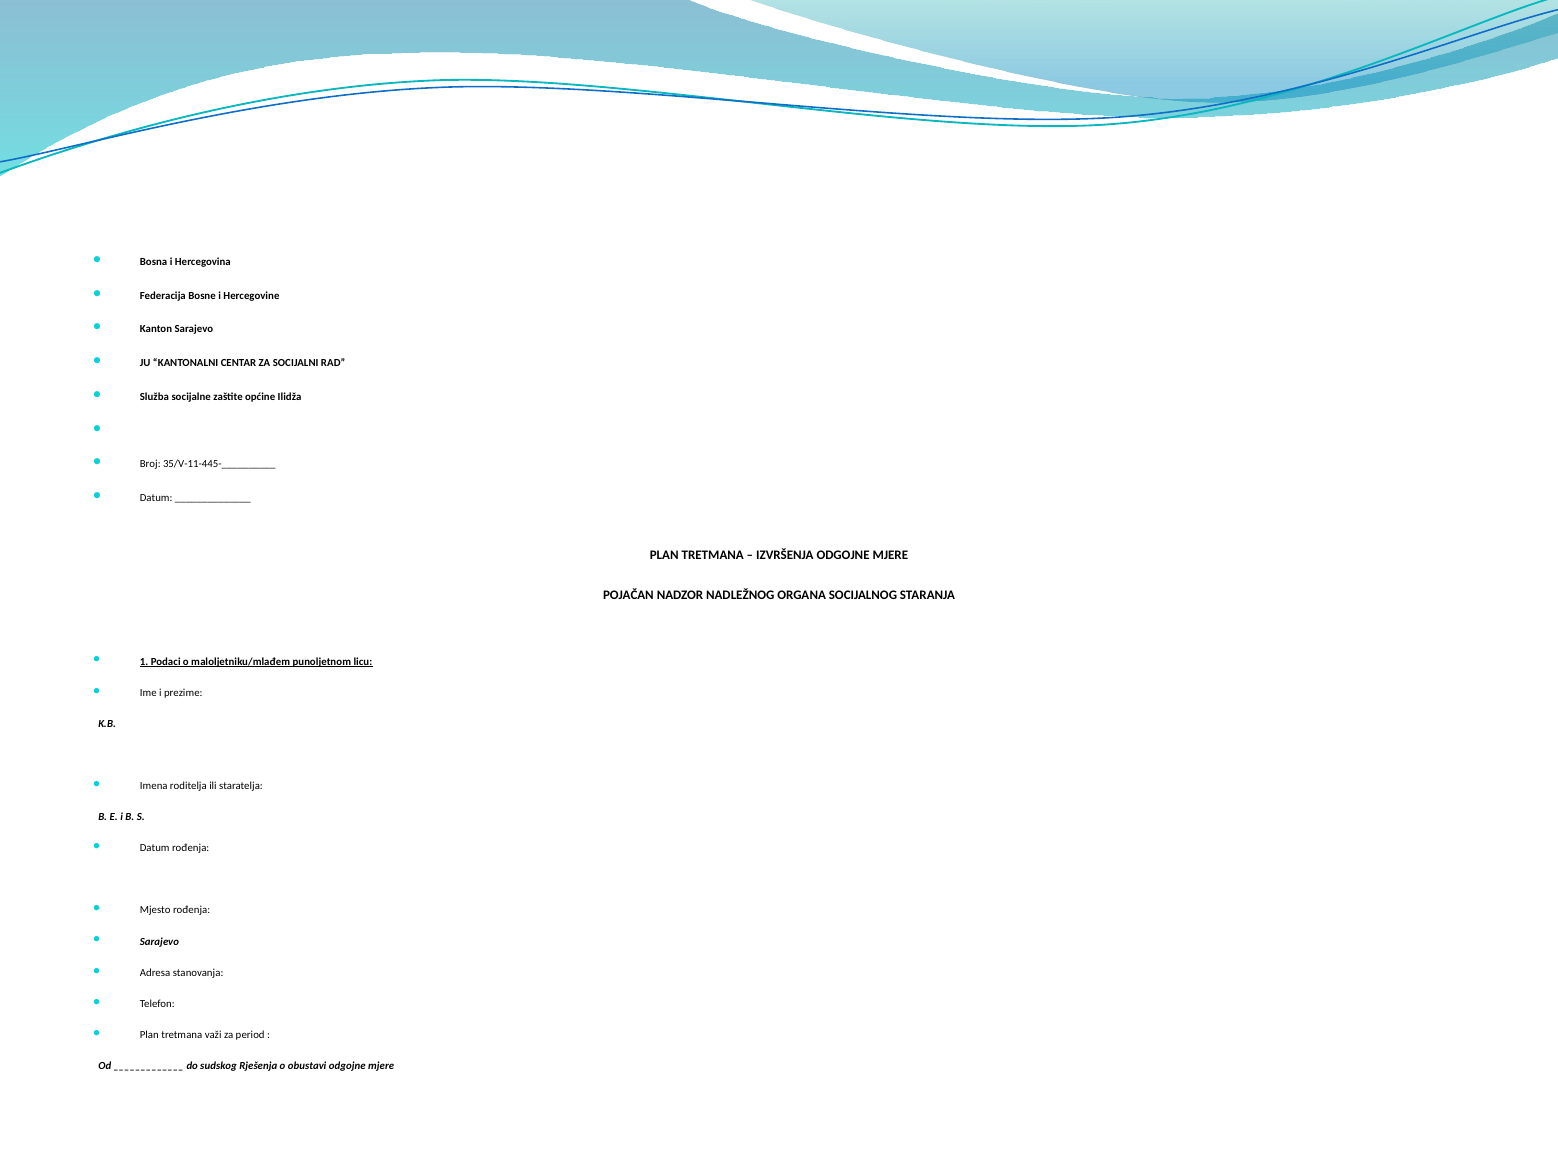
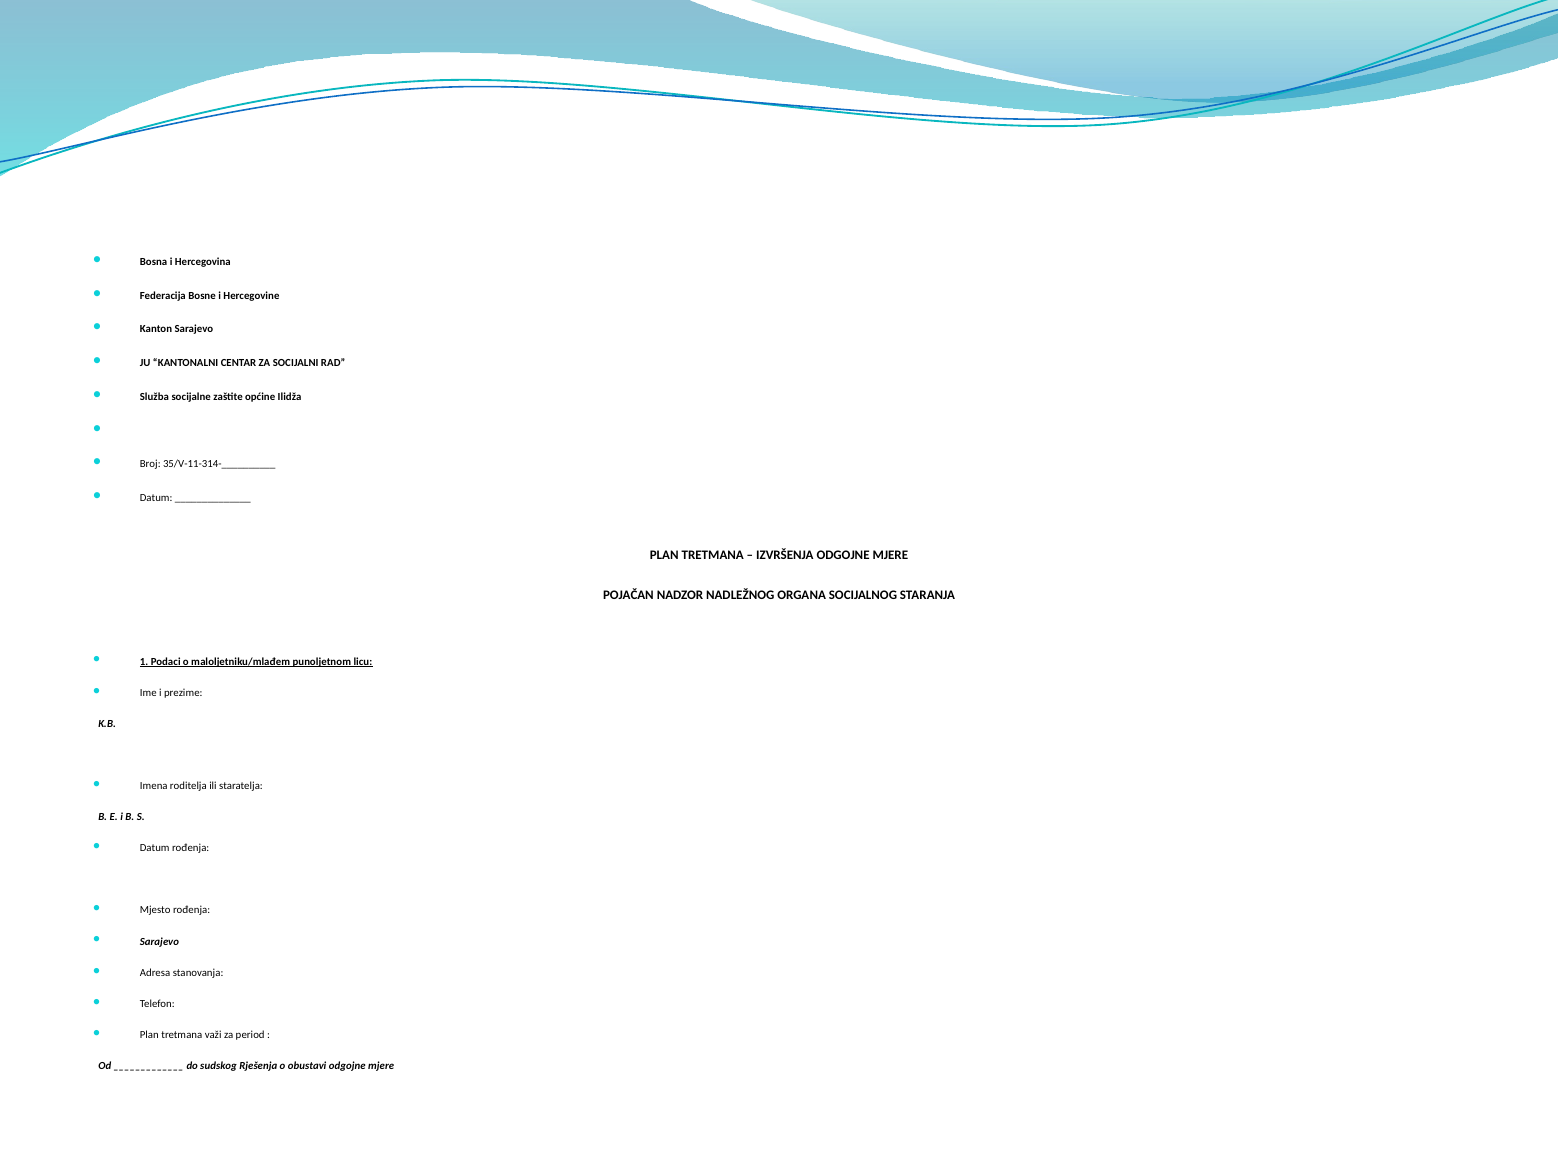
35/V-11-445-__________: 35/V-11-445-__________ -> 35/V-11-314-__________
